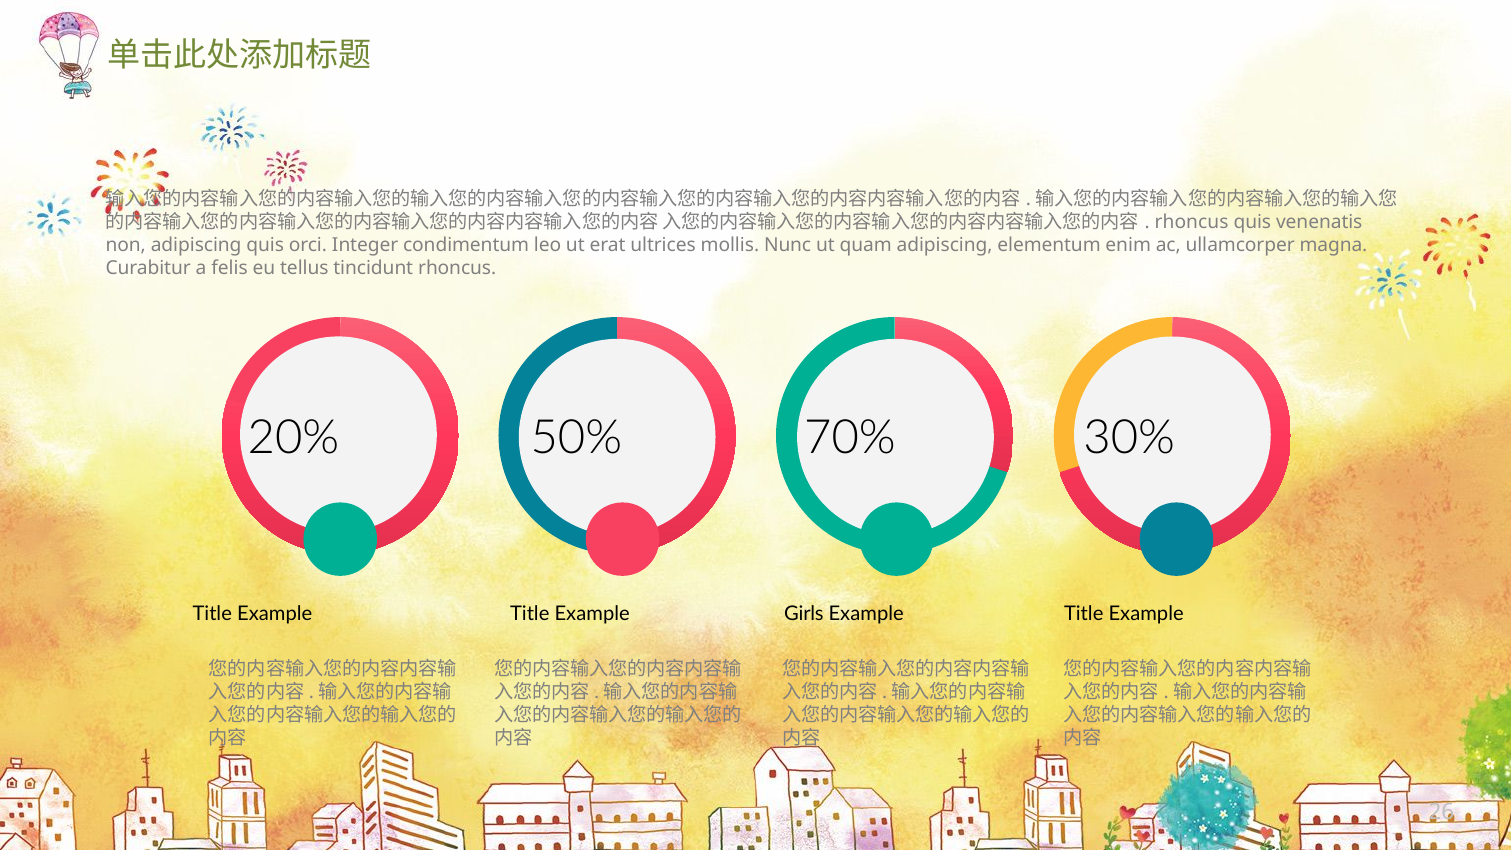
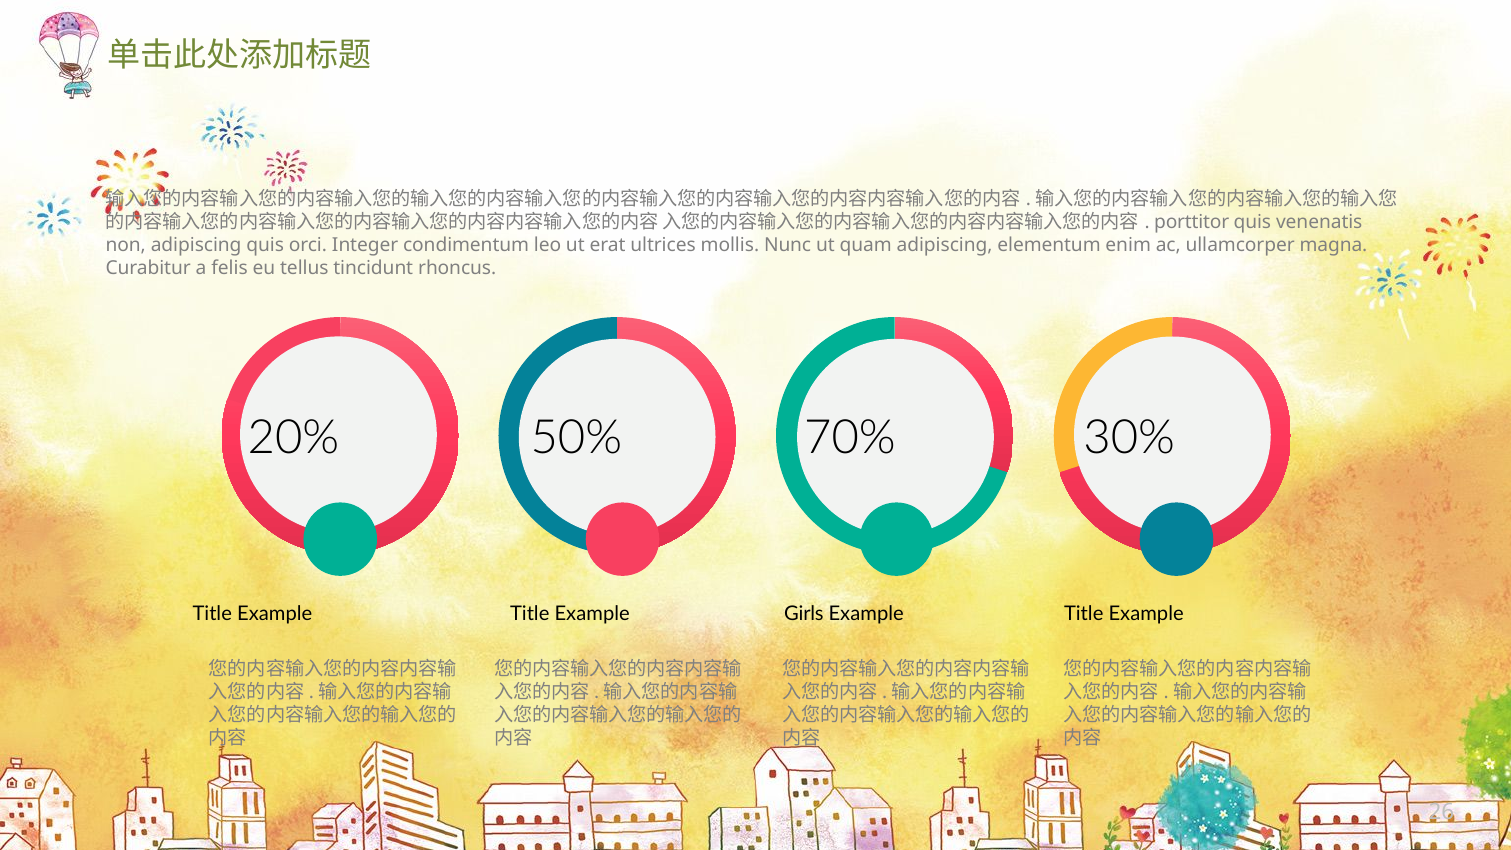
rhoncus at (1192, 222): rhoncus -> porttitor
